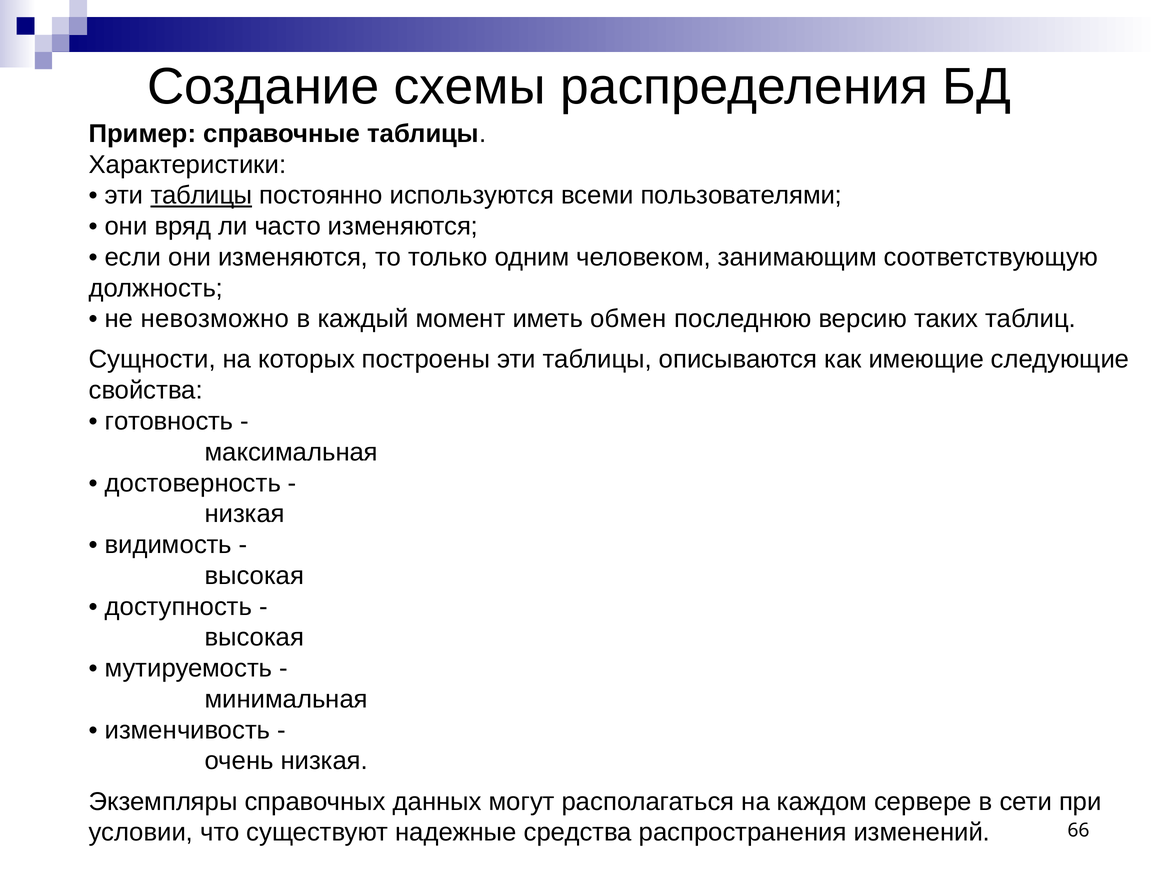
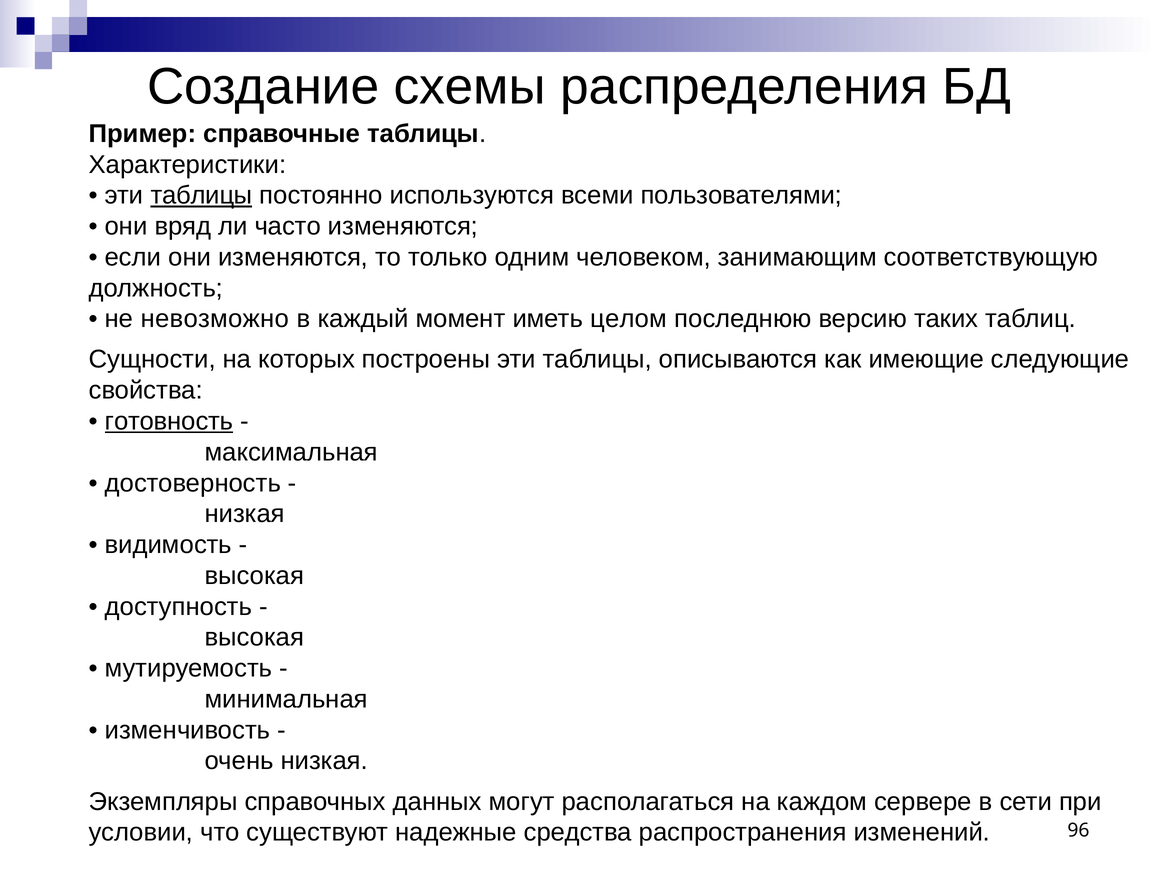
обмен: обмен -> целом
готовность underline: none -> present
66: 66 -> 96
